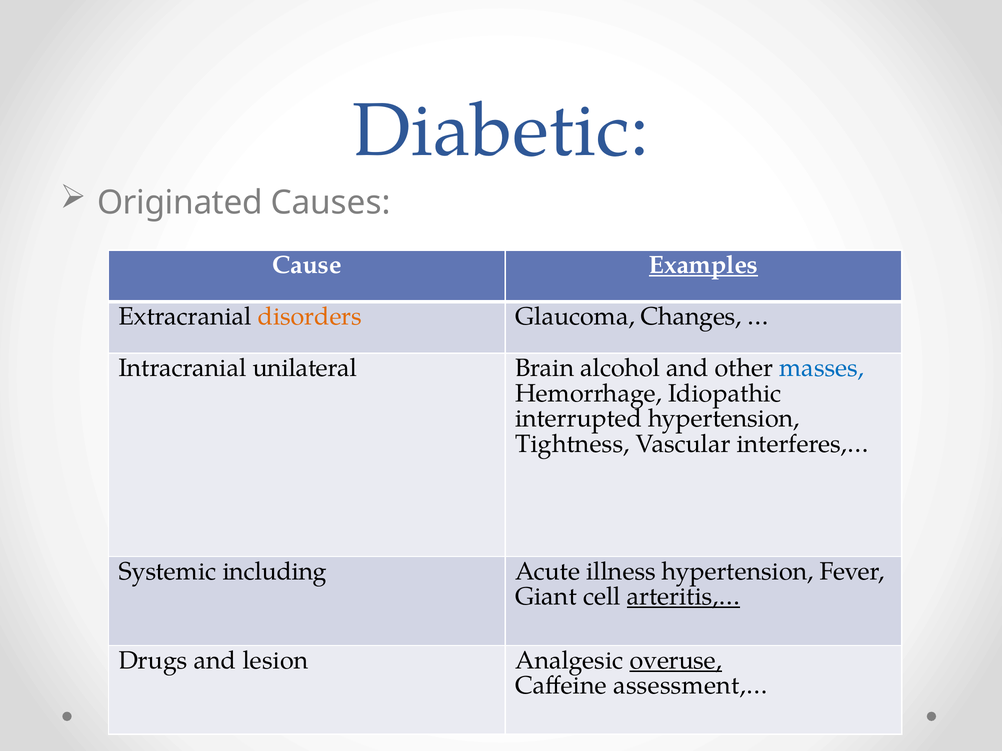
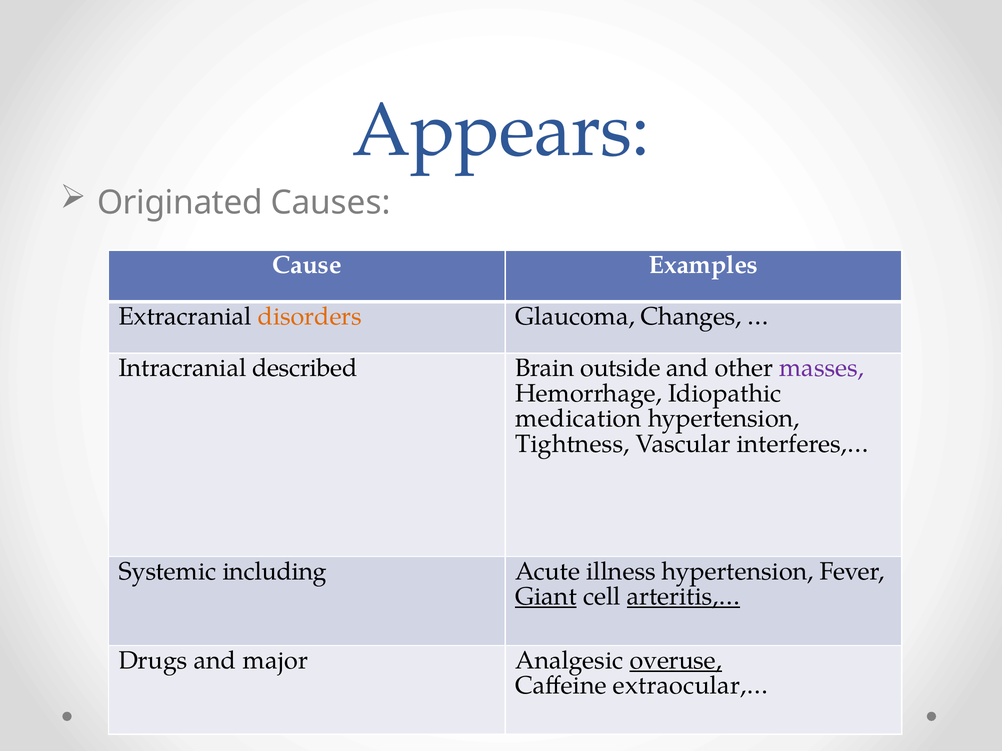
Diabetic: Diabetic -> Appears
Examples underline: present -> none
unilateral: unilateral -> described
alcohol: alcohol -> outside
masses colour: blue -> purple
interrupted: interrupted -> medication
Giant underline: none -> present
lesion: lesion -> major
assessment,…: assessment,… -> extraocular,…
